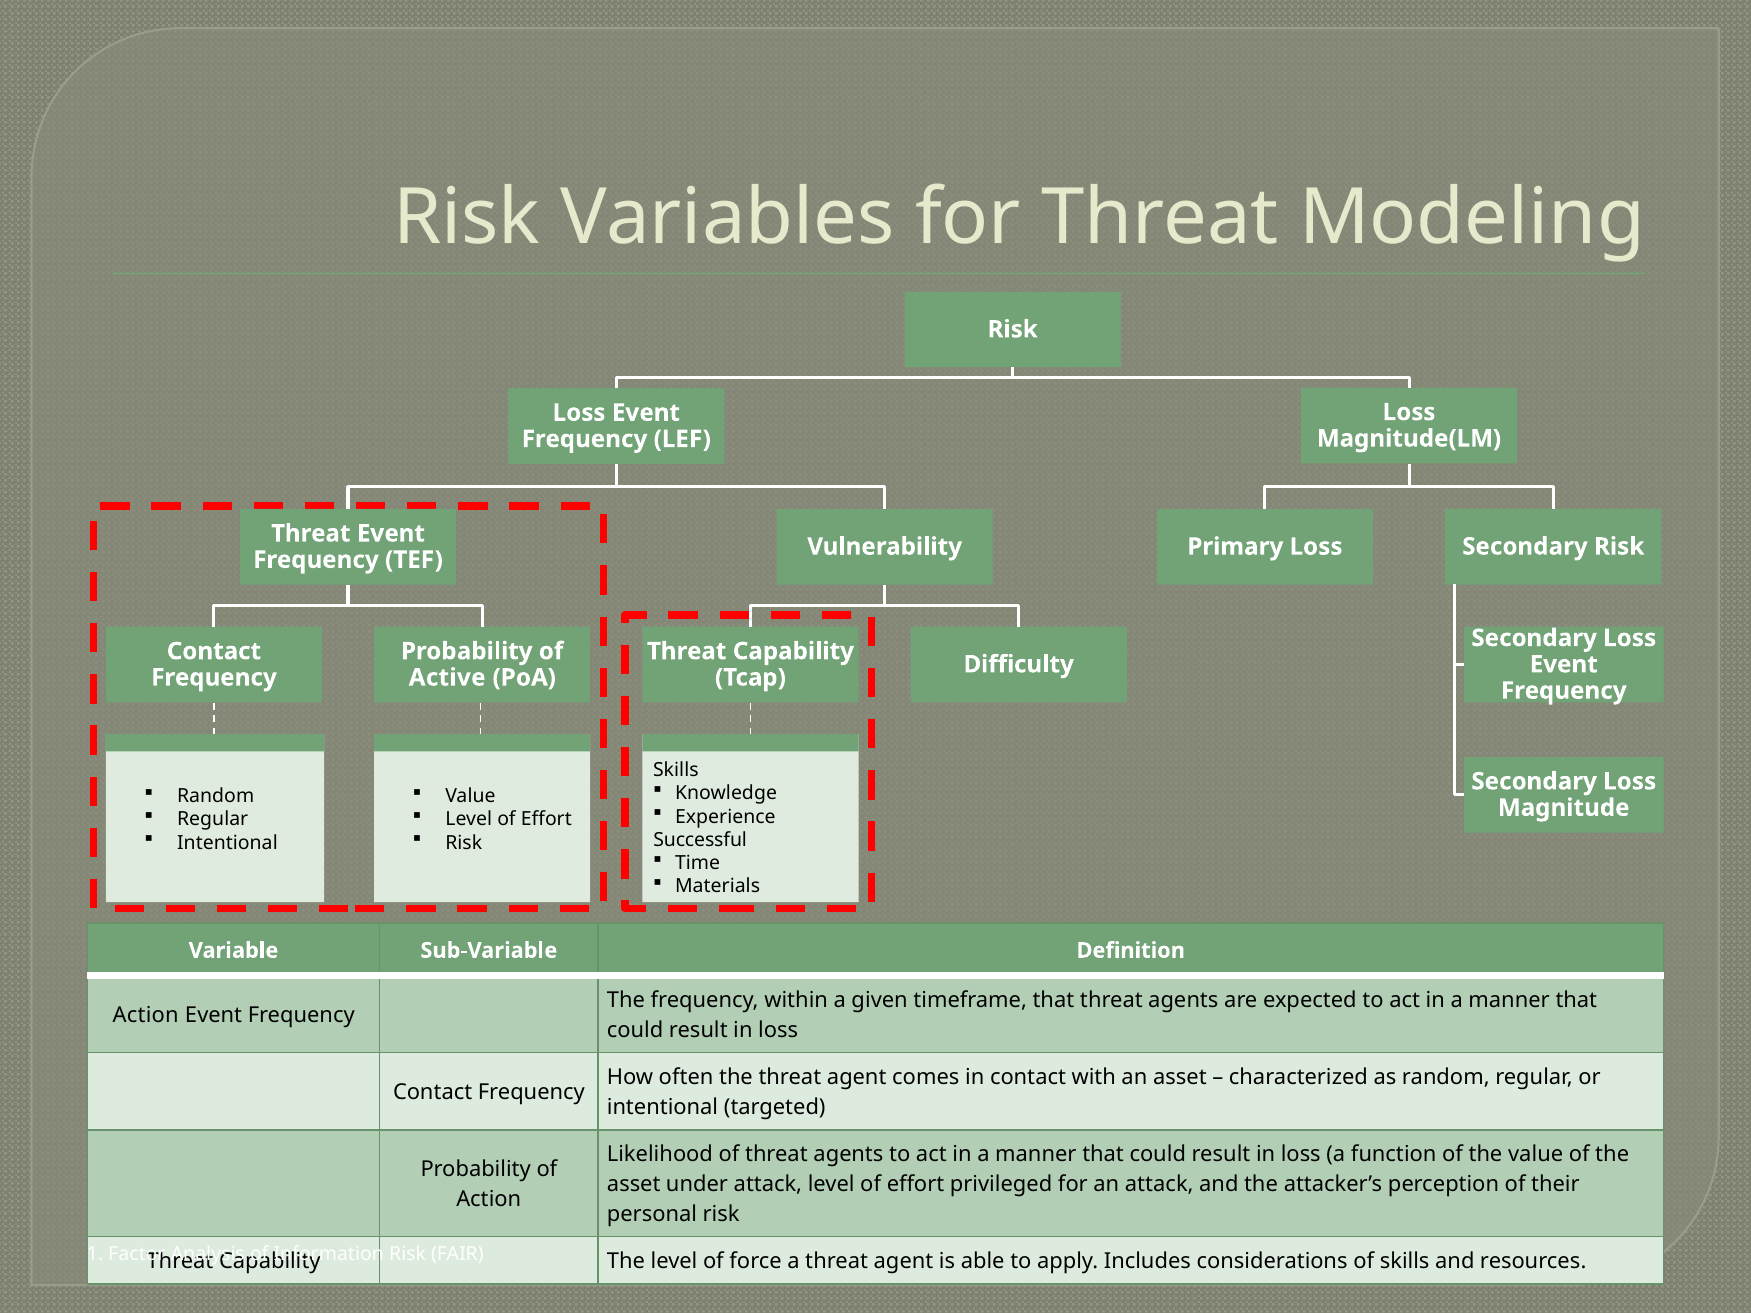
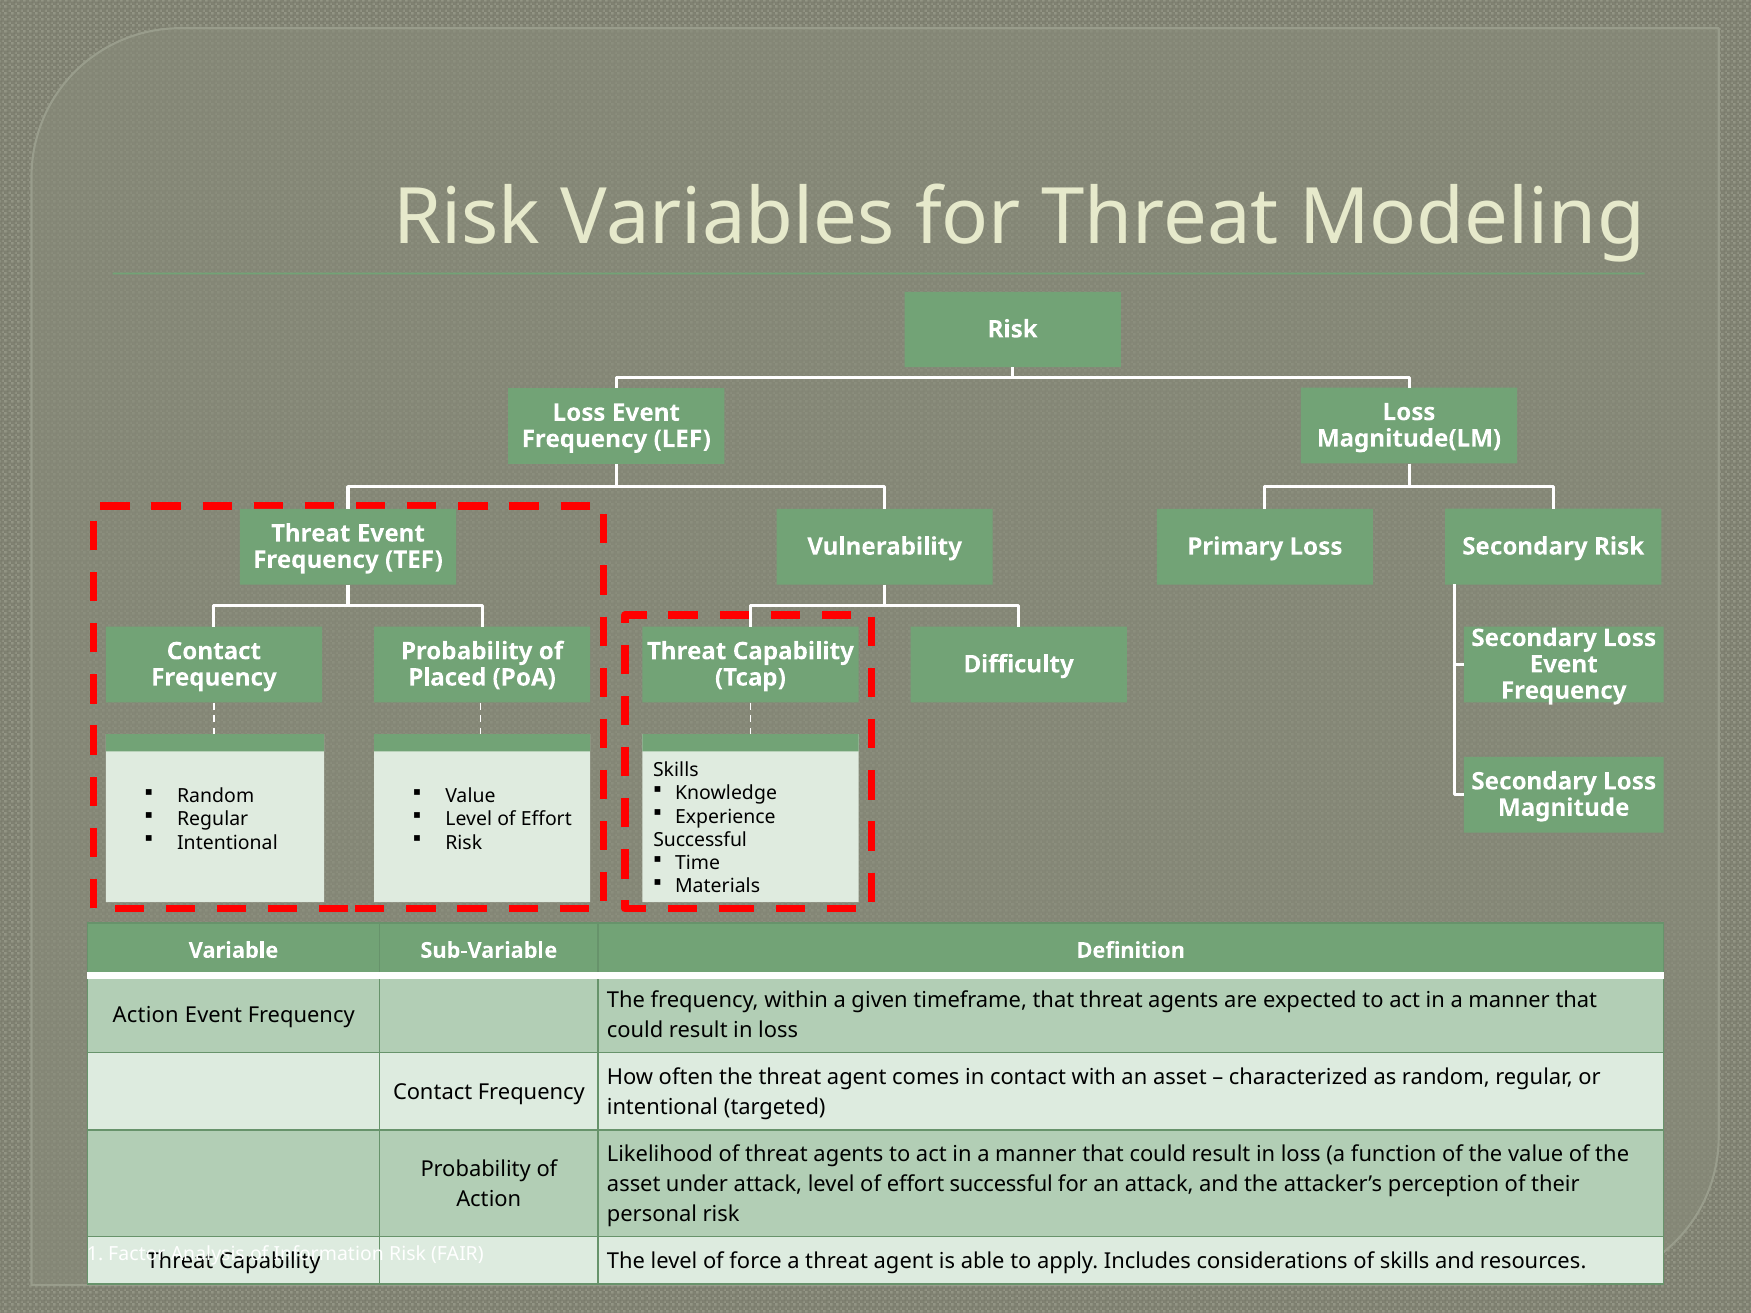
Active: Active -> Placed
effort privileged: privileged -> successful
